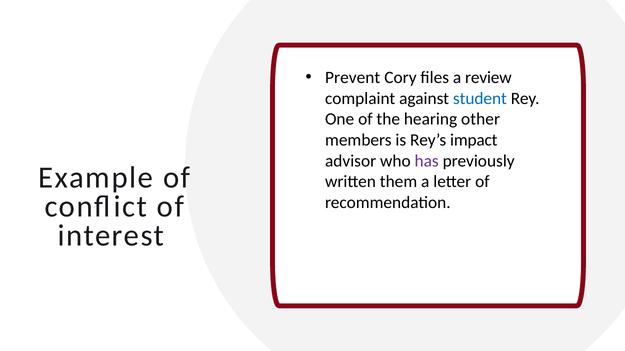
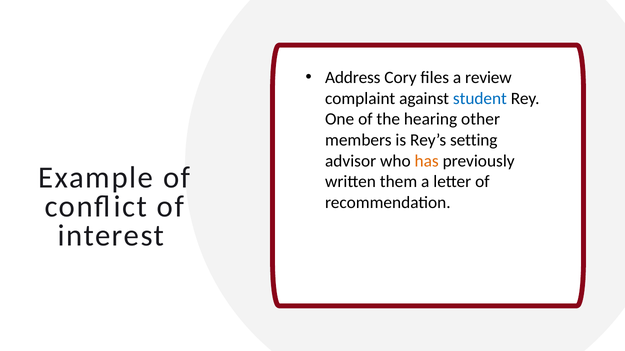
Prevent: Prevent -> Address
impact: impact -> setting
has colour: purple -> orange
